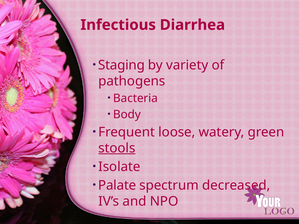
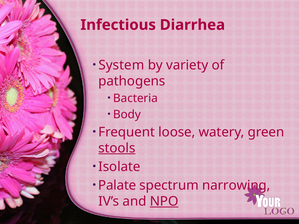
Staging: Staging -> System
decreased: decreased -> narrowing
NPO underline: none -> present
